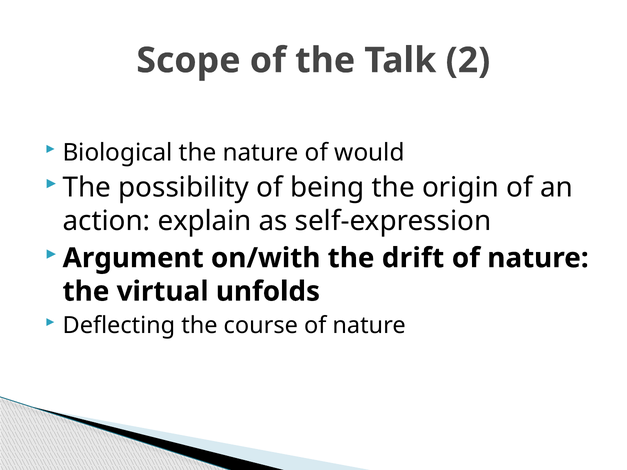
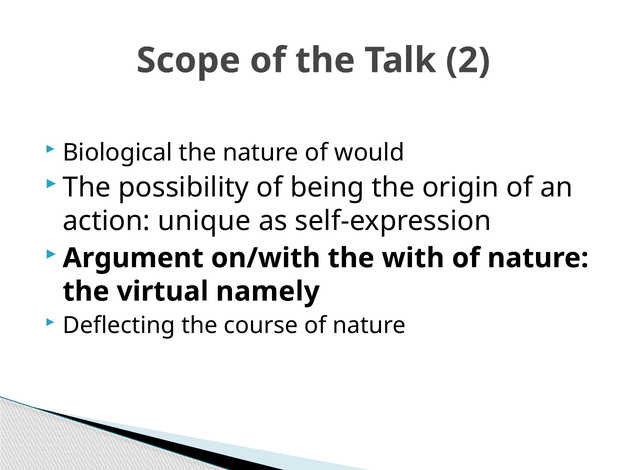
explain: explain -> unique
drift: drift -> with
unfolds: unfolds -> namely
